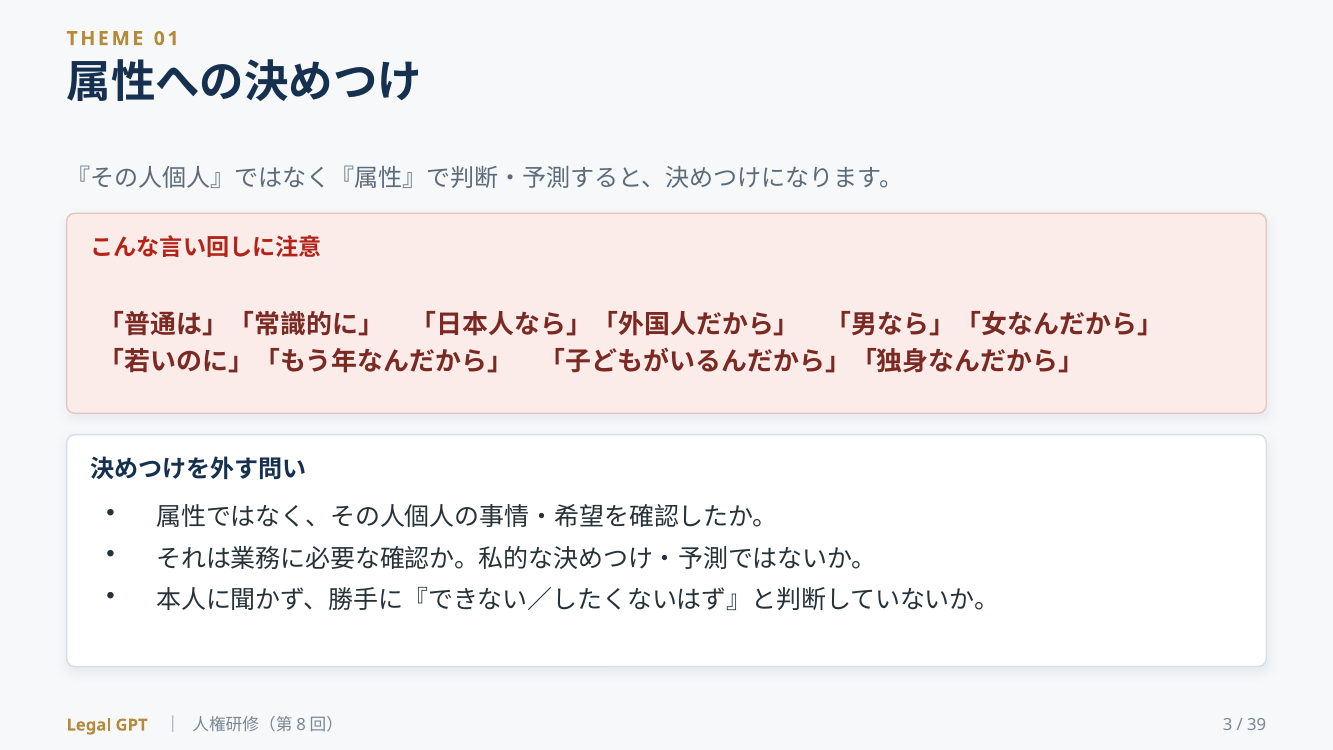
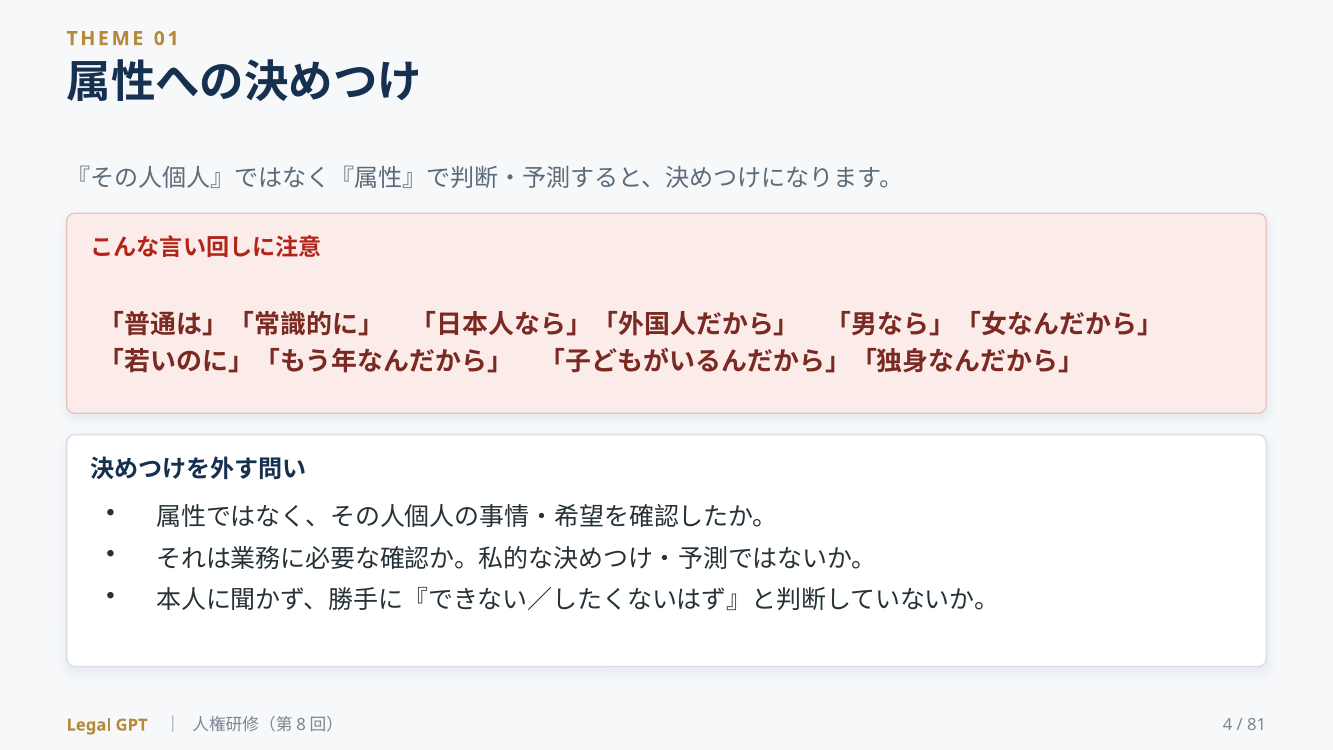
3: 3 -> 4
39: 39 -> 81
